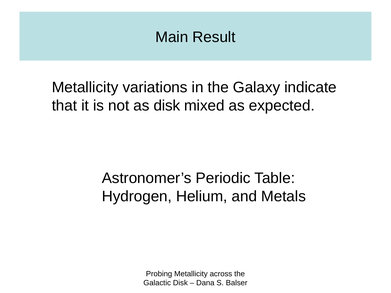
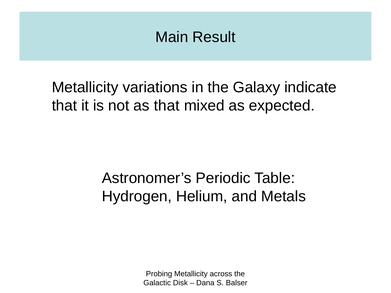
as disk: disk -> that
